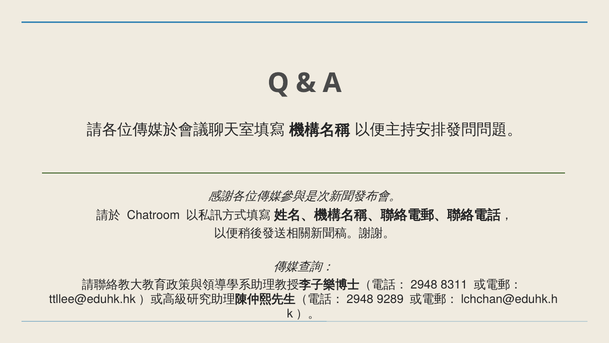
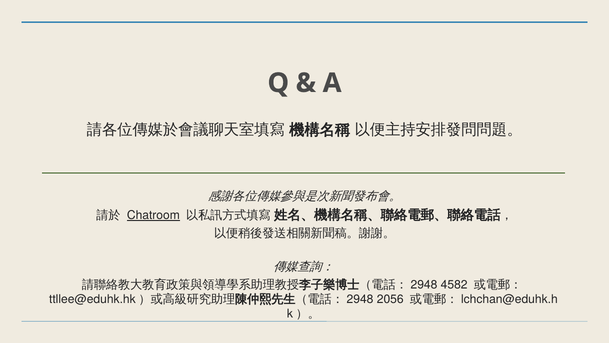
Chatroom underline: none -> present
8311: 8311 -> 4582
9289: 9289 -> 2056
